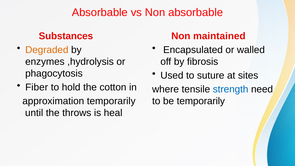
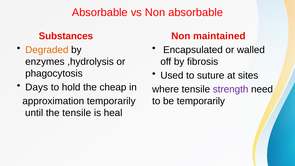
Fiber: Fiber -> Days
cotton: cotton -> cheap
strength colour: blue -> purple
the throws: throws -> tensile
